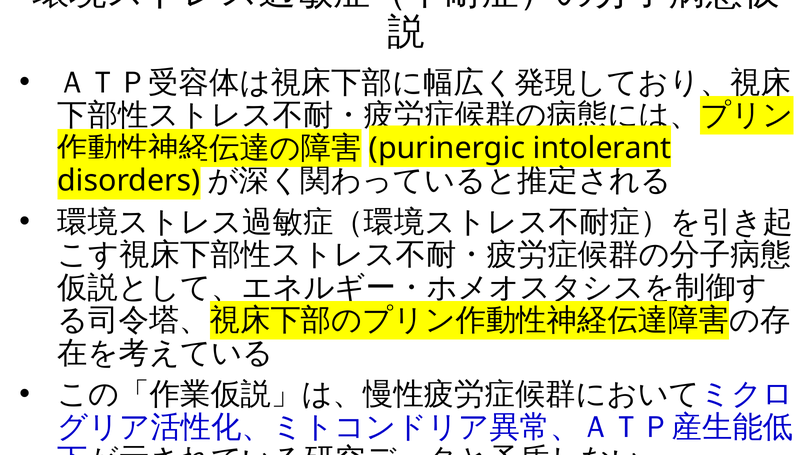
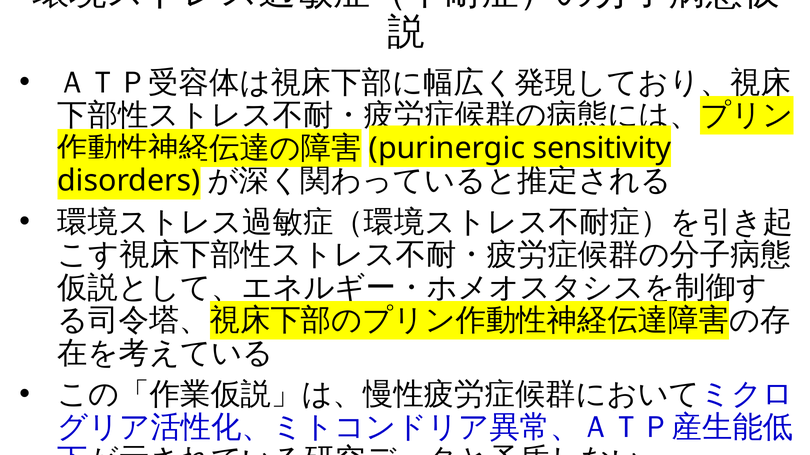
intolerant: intolerant -> sensitivity
